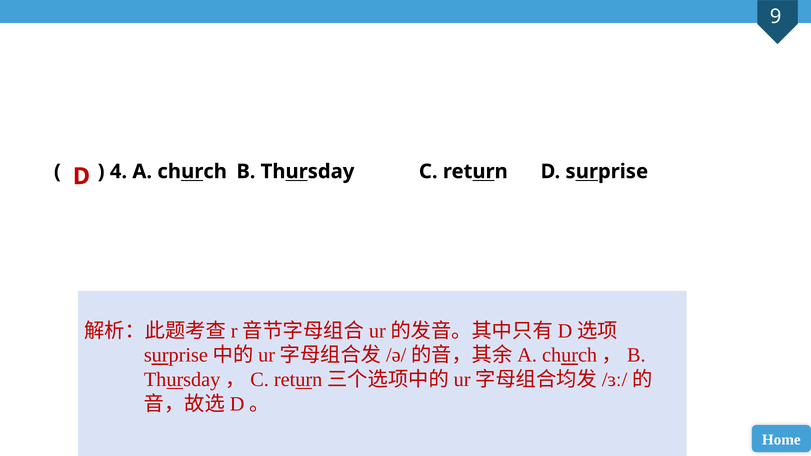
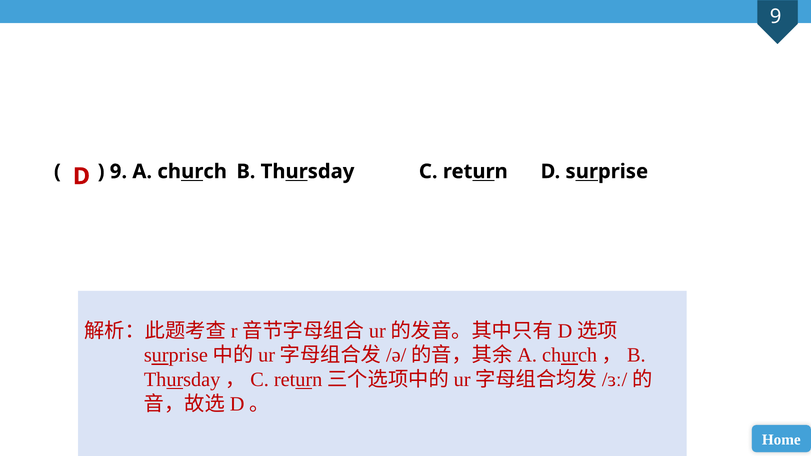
4 at (118, 172): 4 -> 9
